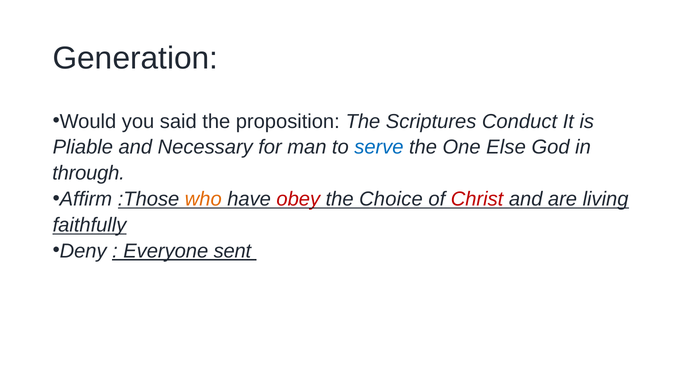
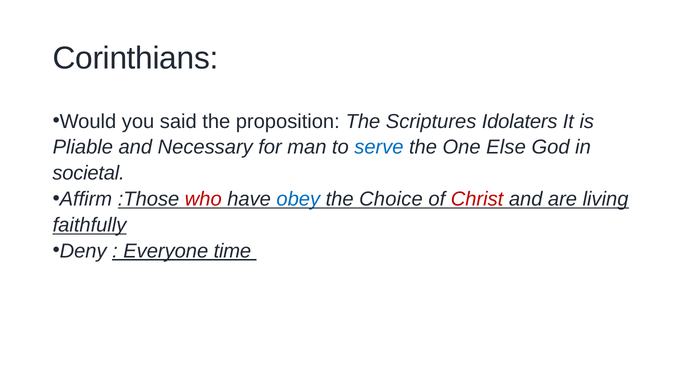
Generation: Generation -> Corinthians
Conduct: Conduct -> Idolaters
through: through -> societal
who colour: orange -> red
obey colour: red -> blue
sent: sent -> time
